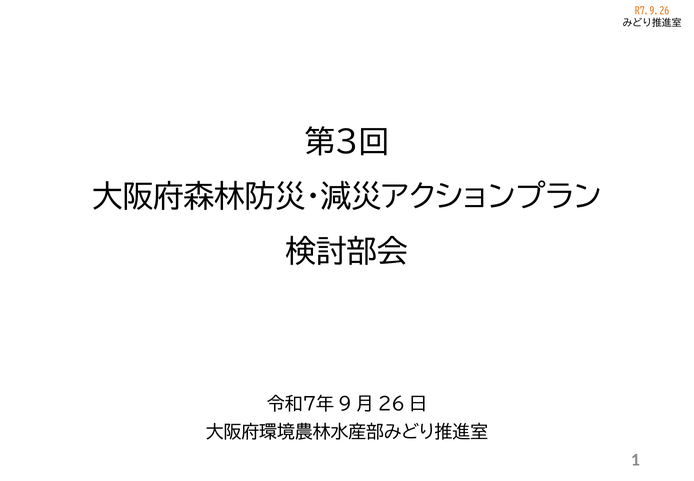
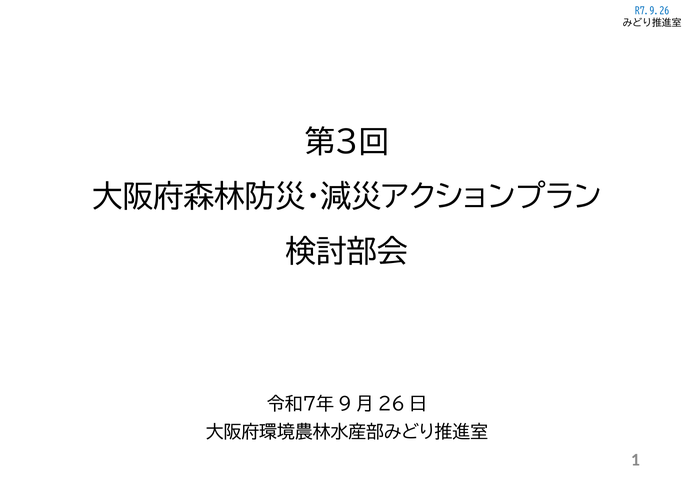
R7.9.26 colour: orange -> blue
